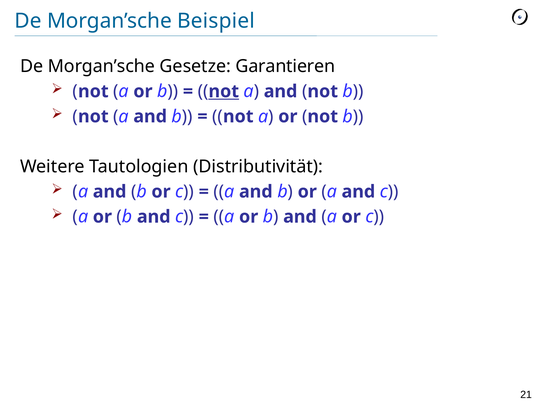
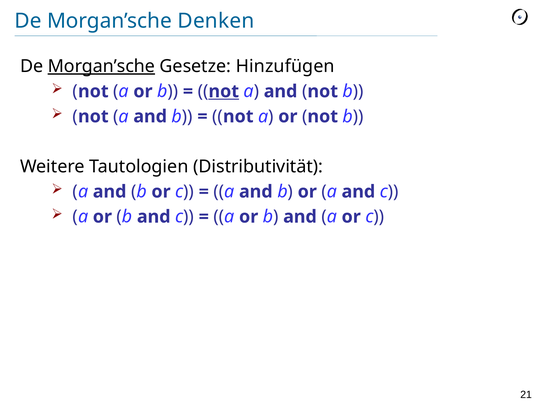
Beispiel: Beispiel -> Denken
Morgan’sche at (101, 66) underline: none -> present
Garantieren: Garantieren -> Hinzufügen
